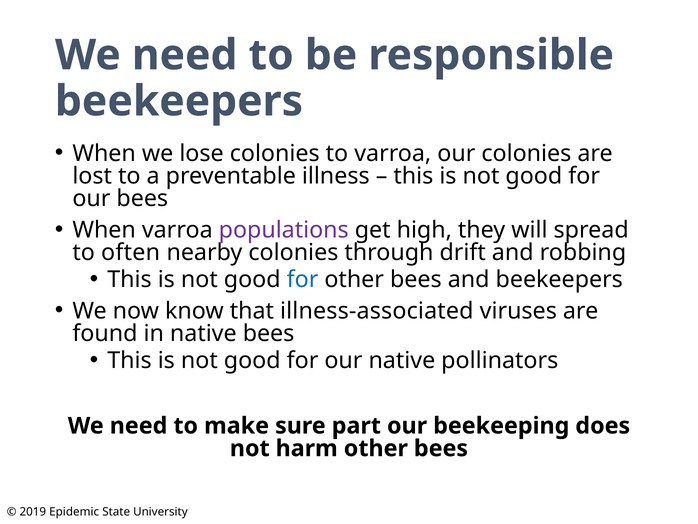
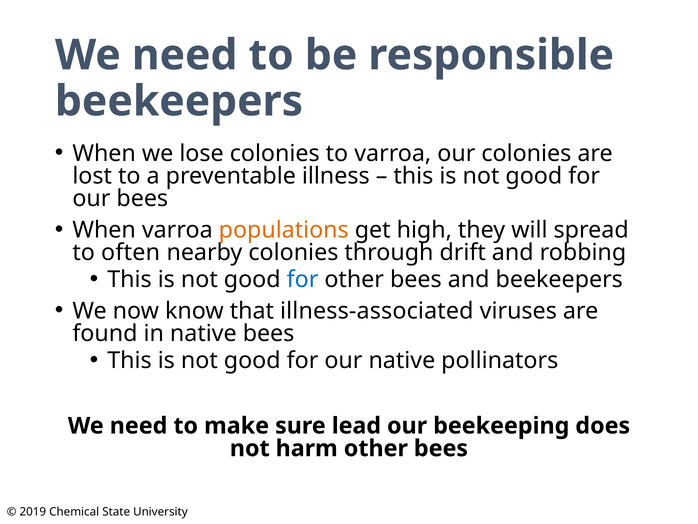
populations colour: purple -> orange
part: part -> lead
Epidemic: Epidemic -> Chemical
